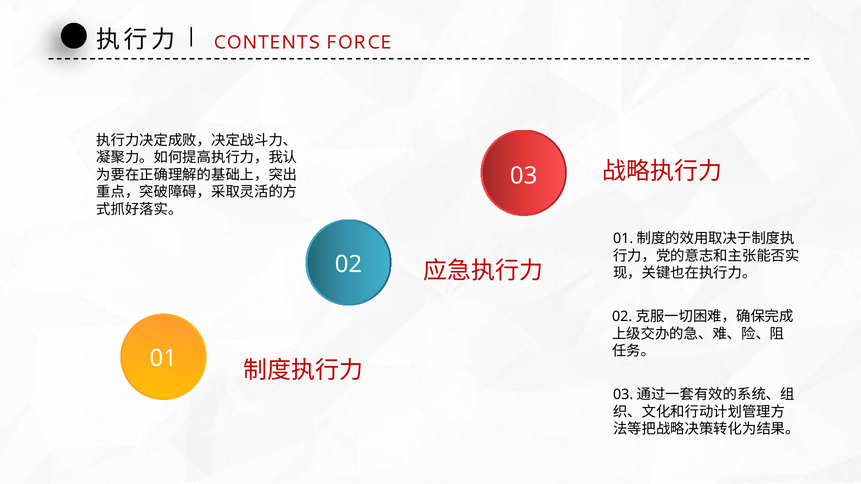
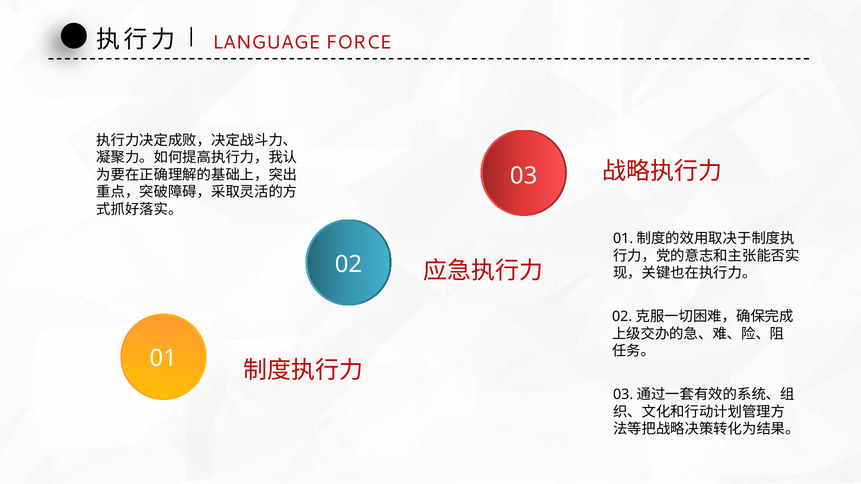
CONTENTS: CONTENTS -> LANGUAGE
